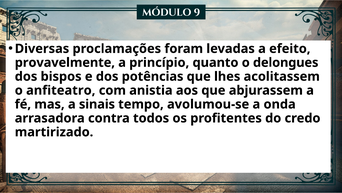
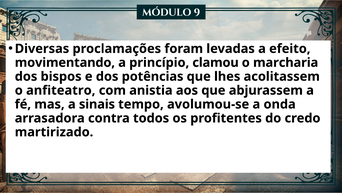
provavelmente: provavelmente -> movimentando
quanto: quanto -> clamou
delongues: delongues -> marcharia
